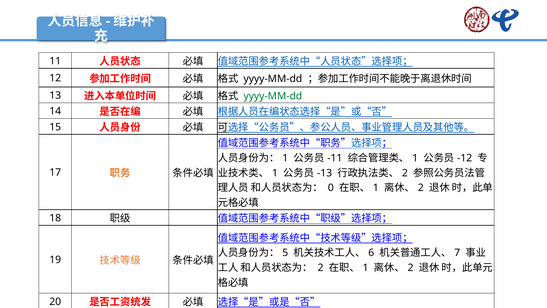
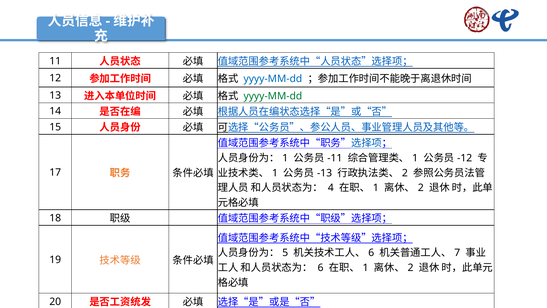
yyyy-MM-dd at (273, 79) colour: black -> blue
0: 0 -> 4
2 at (321, 268): 2 -> 6
